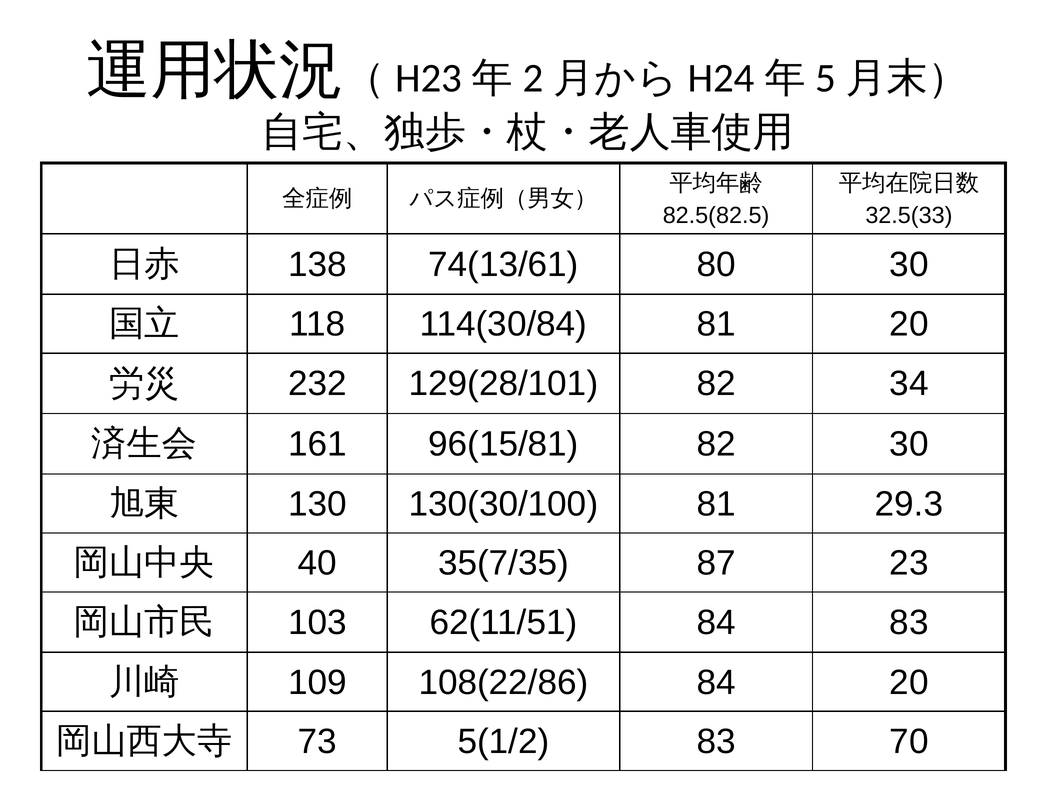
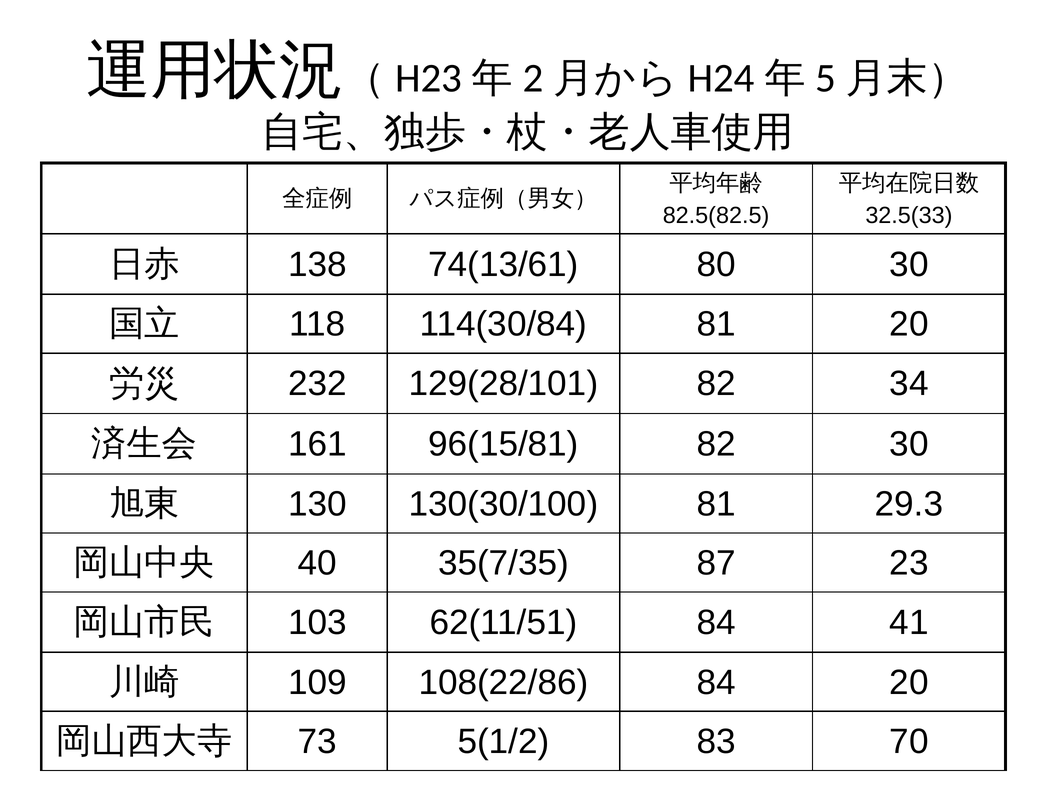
84 83: 83 -> 41
